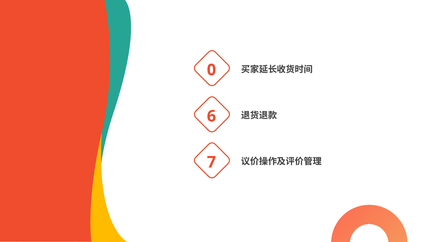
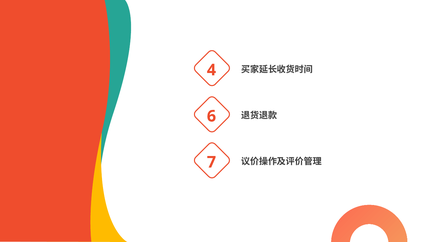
0: 0 -> 4
